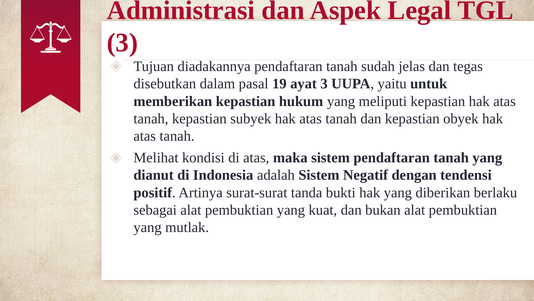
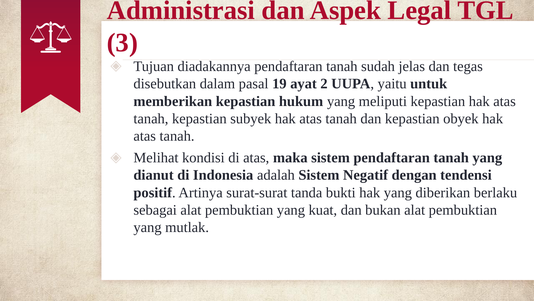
ayat 3: 3 -> 2
